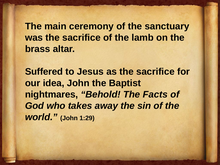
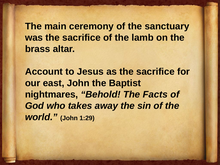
Suffered: Suffered -> Account
idea: idea -> east
